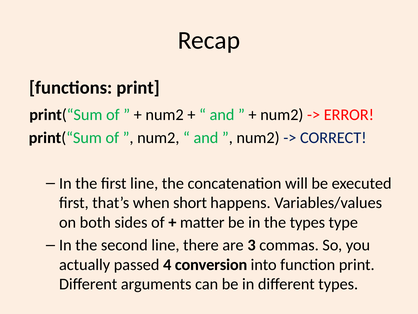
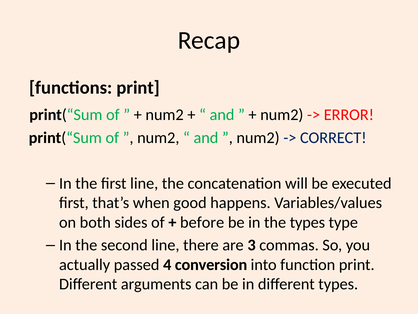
short: short -> good
matter: matter -> before
